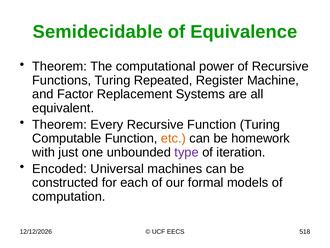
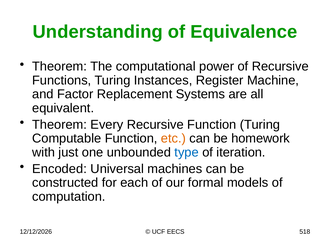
Semidecidable: Semidecidable -> Understanding
Repeated: Repeated -> Instances
type colour: purple -> blue
